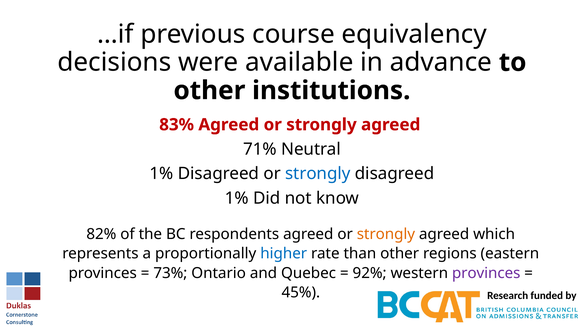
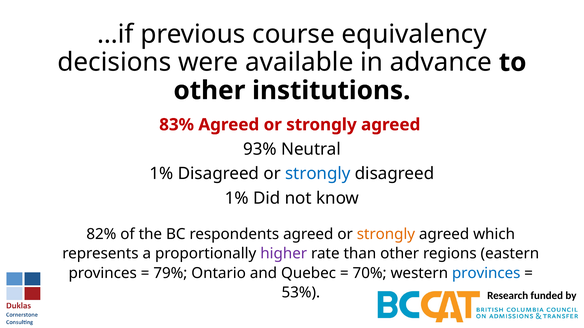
71%: 71% -> 93%
higher colour: blue -> purple
73%: 73% -> 79%
92%: 92% -> 70%
provinces at (486, 273) colour: purple -> blue
45%: 45% -> 53%
